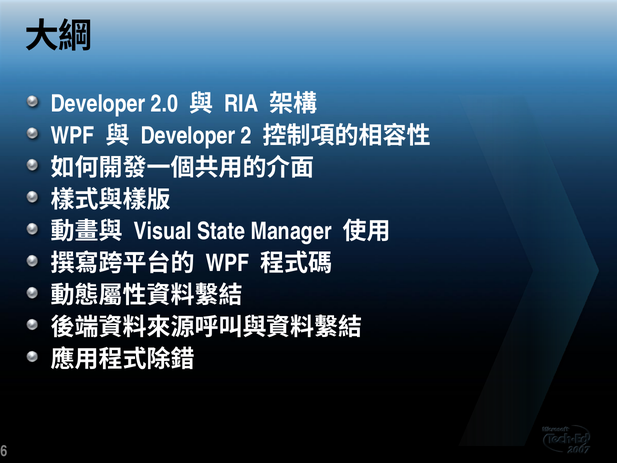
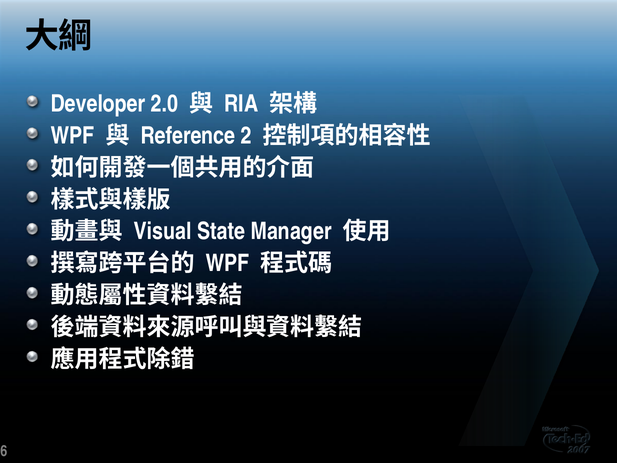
Developer at (188, 136): Developer -> Reference
